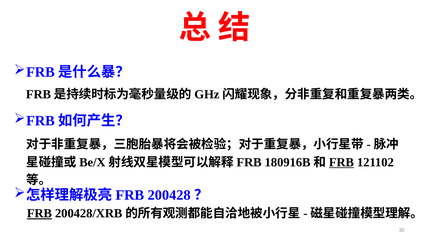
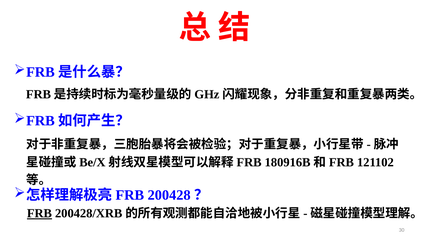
FRB at (341, 162) underline: present -> none
